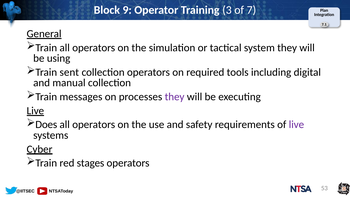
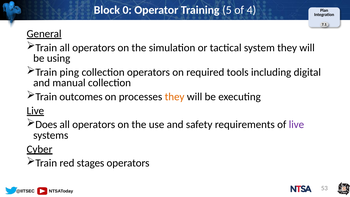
9: 9 -> 0
3: 3 -> 5
7: 7 -> 4
sent: sent -> ping
messages: messages -> outcomes
they at (175, 97) colour: purple -> orange
